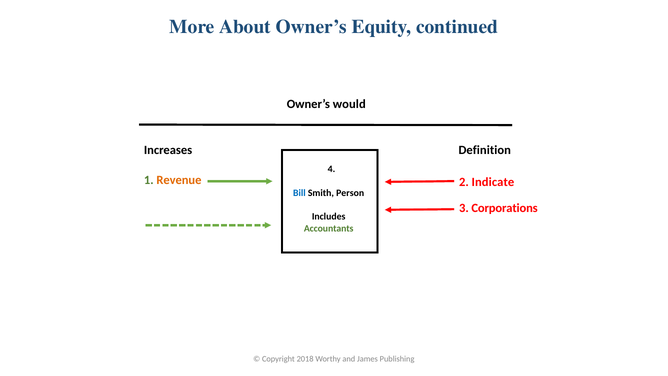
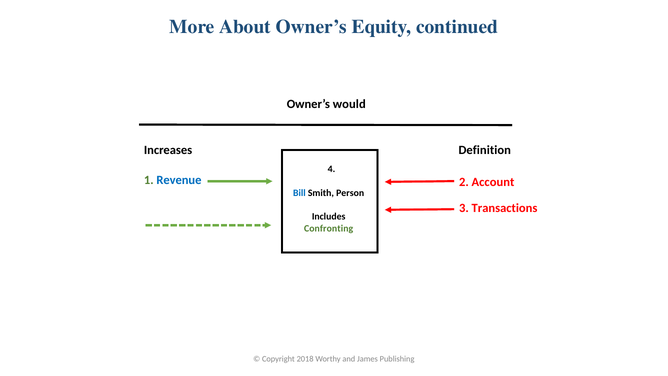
Revenue colour: orange -> blue
Indicate: Indicate -> Account
Corporations: Corporations -> Transactions
Accountants: Accountants -> Confronting
